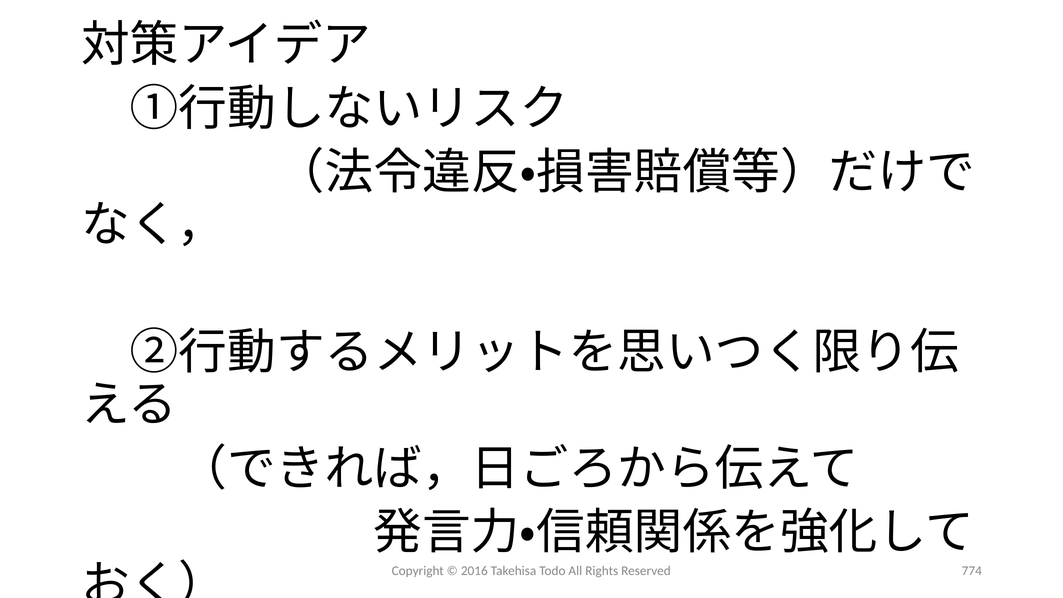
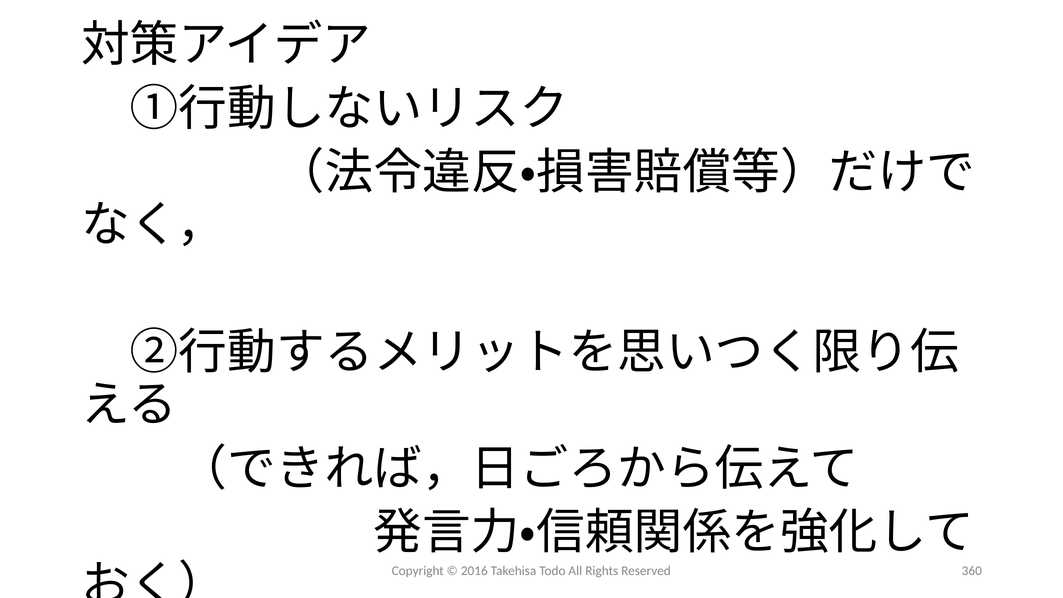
774: 774 -> 360
